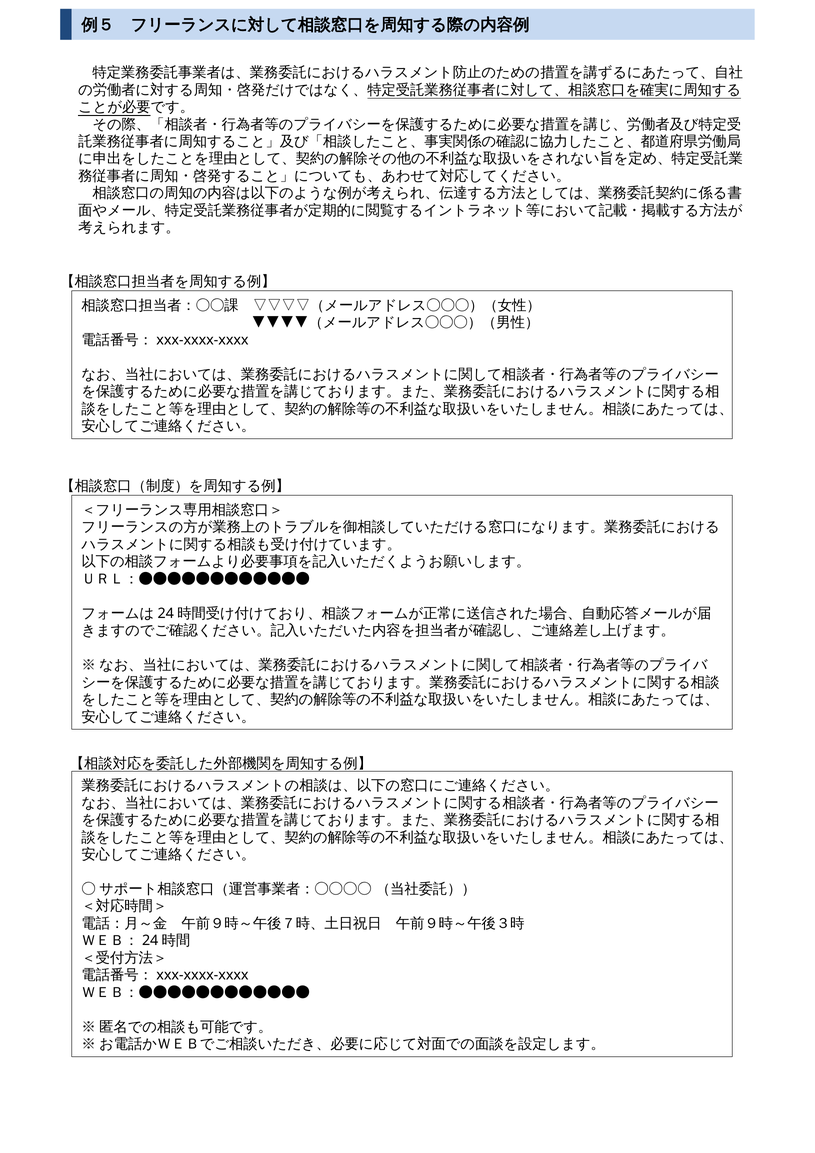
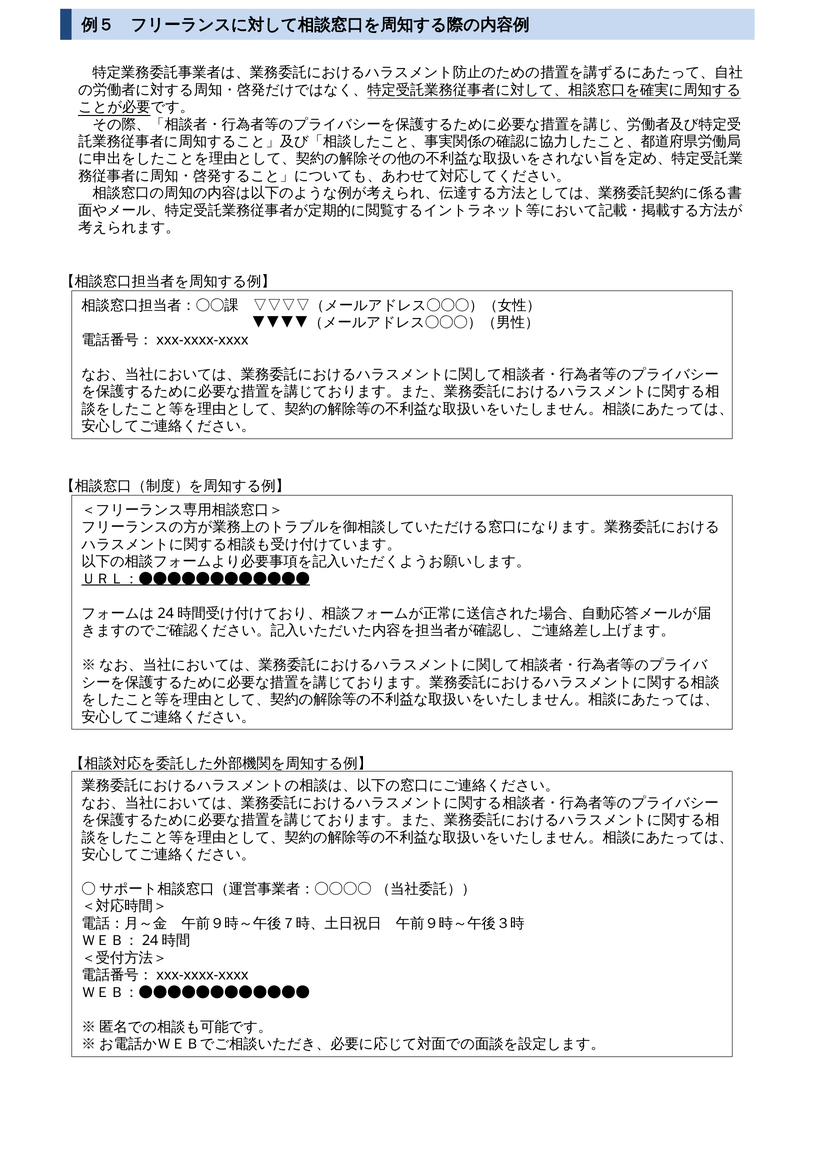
ＵＲＬ：●●●●●●●●●●●● underline: none -> present
